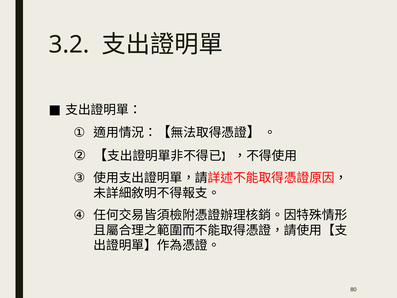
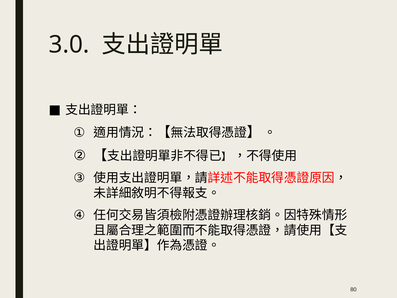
3.2: 3.2 -> 3.0
